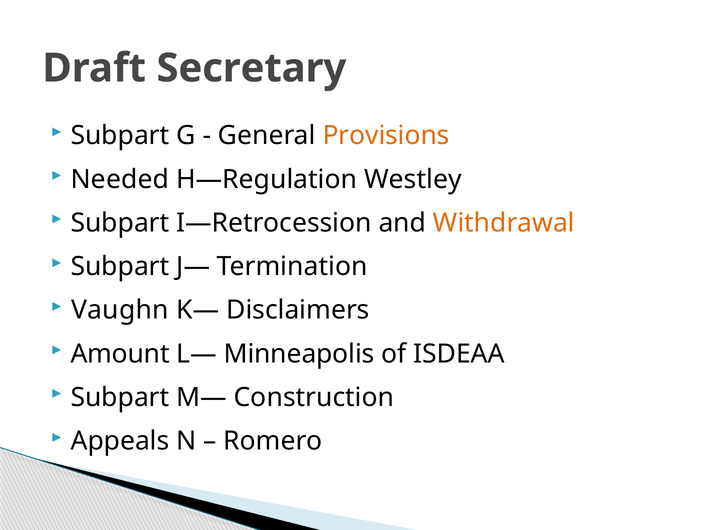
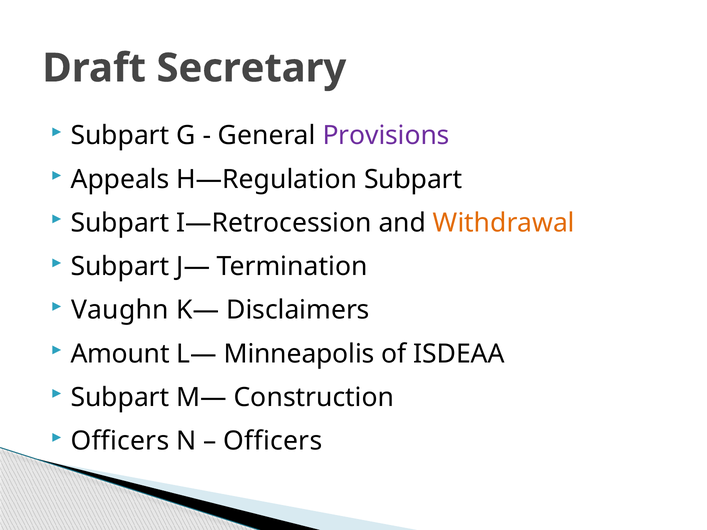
Provisions colour: orange -> purple
Needed: Needed -> Appeals
H—Regulation Westley: Westley -> Subpart
Appeals at (120, 441): Appeals -> Officers
Romero at (273, 441): Romero -> Officers
